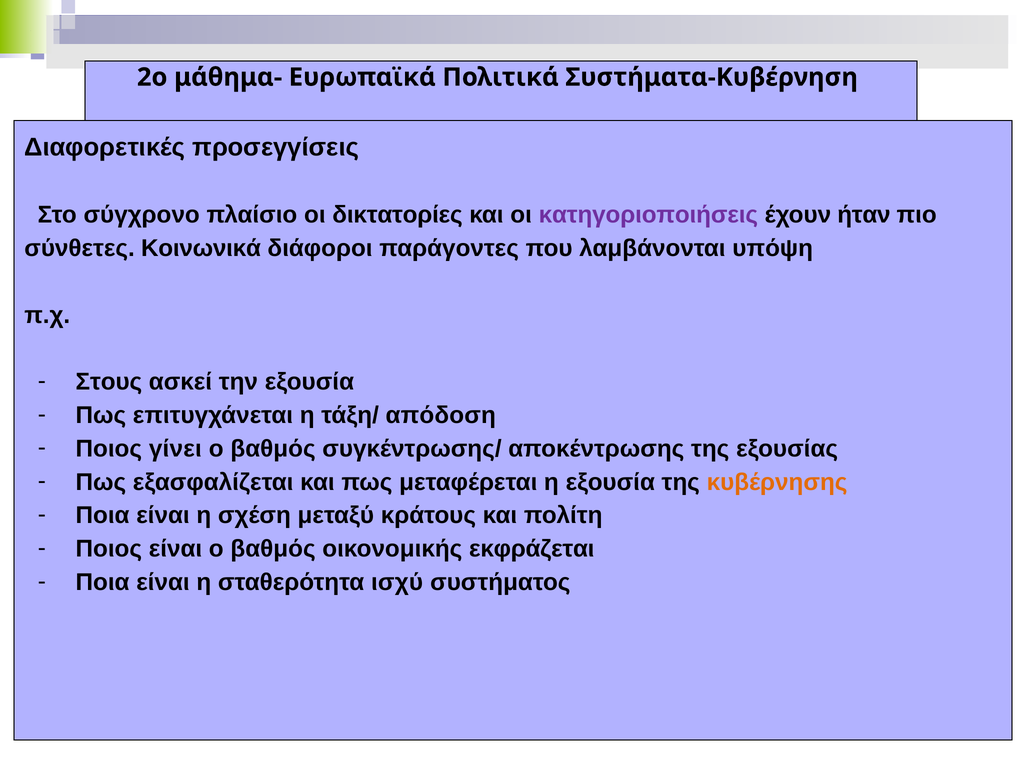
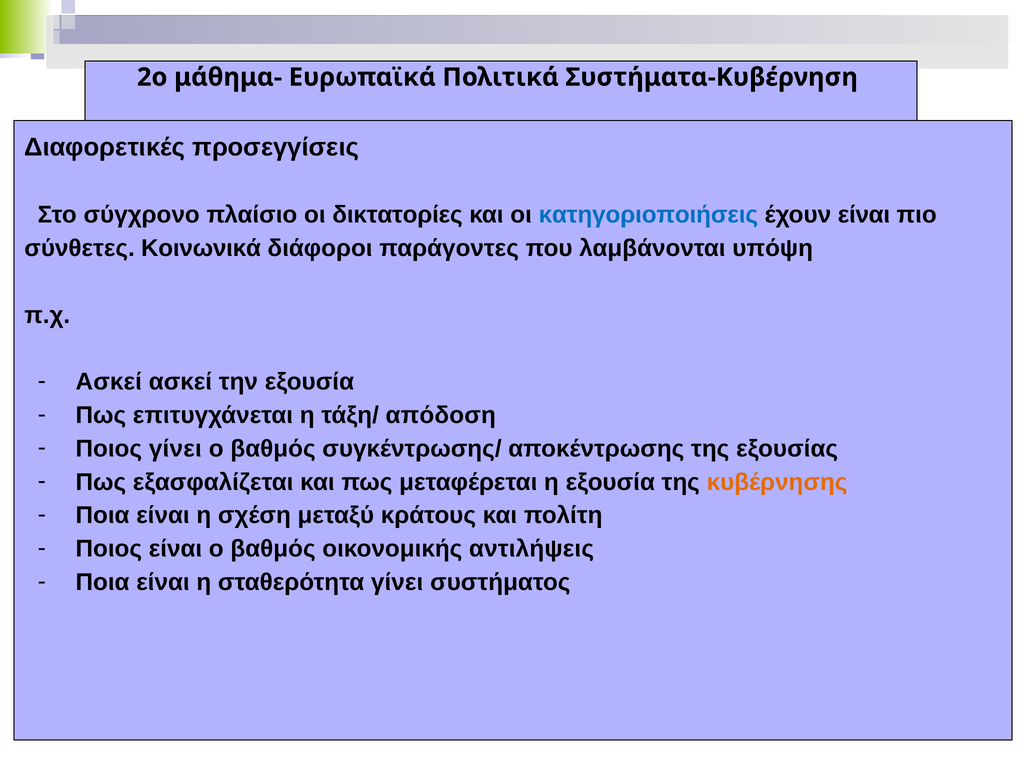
κατηγοριοποιήσεις colour: purple -> blue
έχουν ήταν: ήταν -> είναι
Στους at (109, 382): Στους -> Ασκεί
εκφράζεται: εκφράζεται -> αντιλήψεις
σταθερότητα ισχύ: ισχύ -> γίνει
